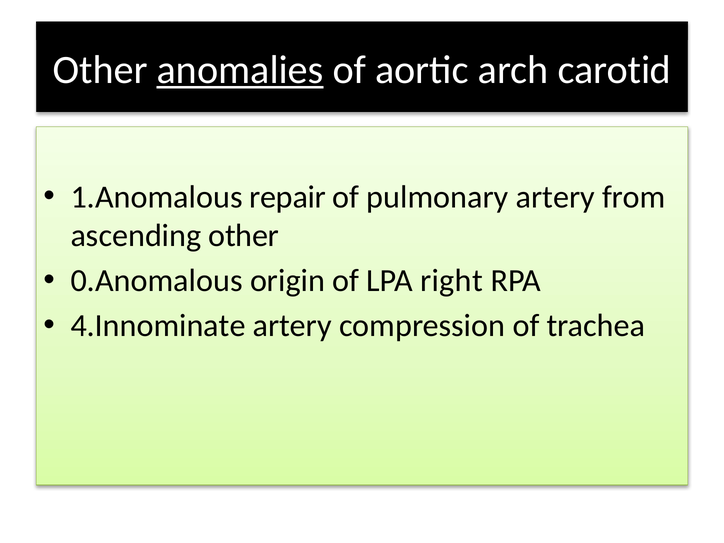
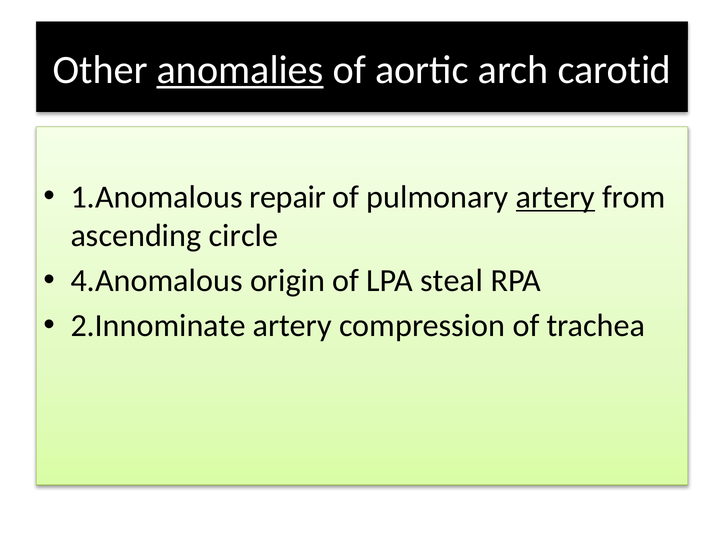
artery at (555, 197) underline: none -> present
ascending other: other -> circle
0.Anomalous: 0.Anomalous -> 4.Anomalous
right: right -> steal
4.Innominate: 4.Innominate -> 2.Innominate
